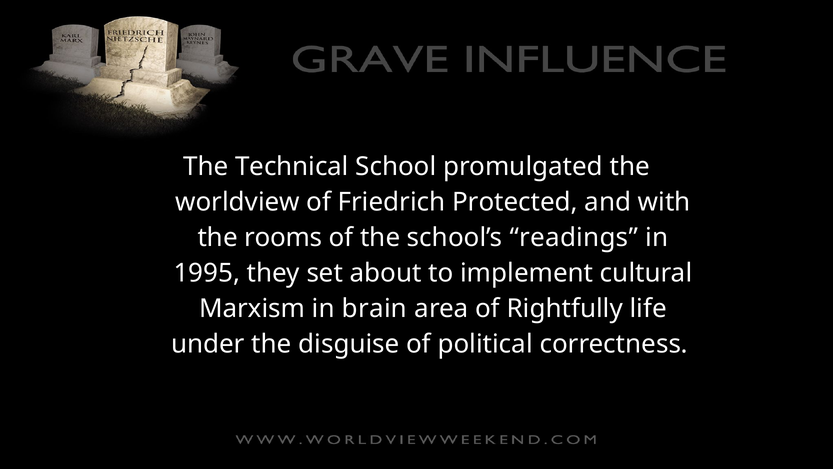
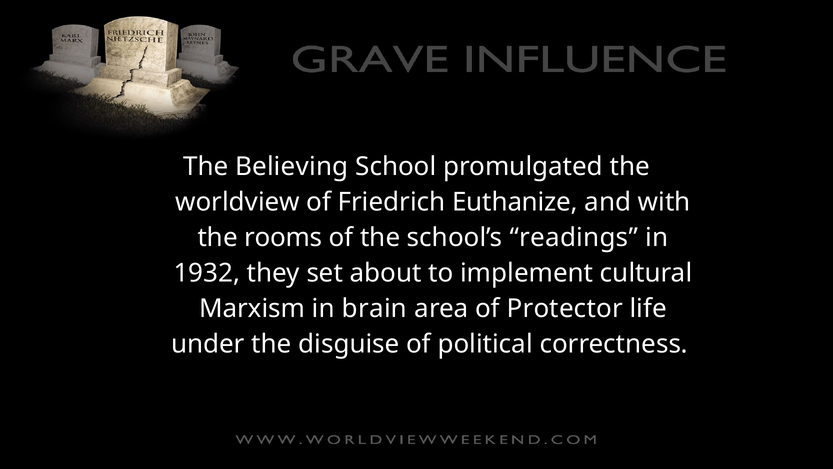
Technical: Technical -> Believing
Protected: Protected -> Euthanize
1995: 1995 -> 1932
Rightfully: Rightfully -> Protector
